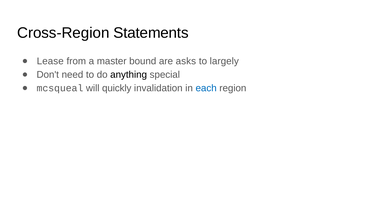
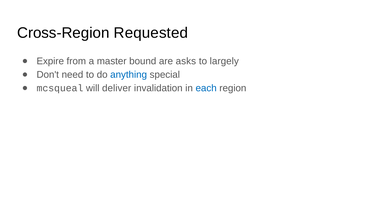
Statements: Statements -> Requested
Lease: Lease -> Expire
anything colour: black -> blue
quickly: quickly -> deliver
